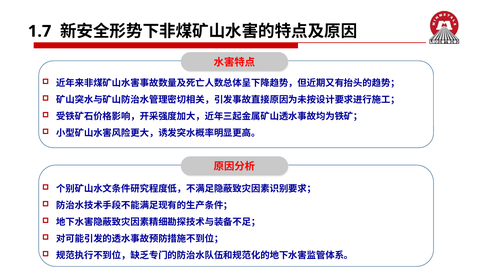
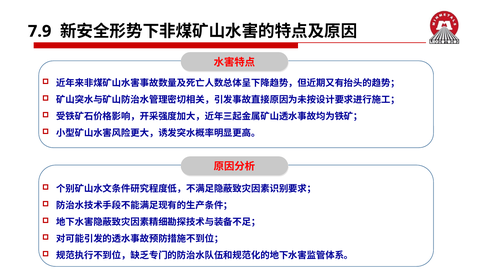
1.7: 1.7 -> 7.9
